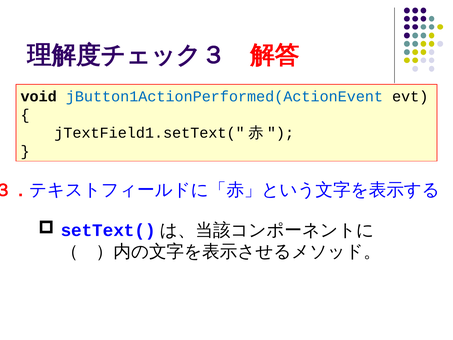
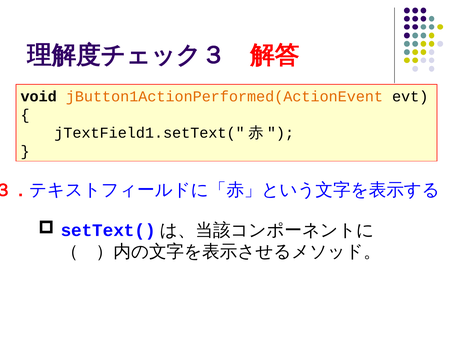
jButton1ActionPerformed(ActionEvent colour: blue -> orange
